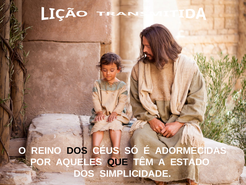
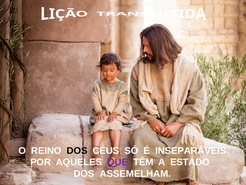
ADORMECIDAS: ADORMECIDAS -> INSEPARÁVEIS
QUE colour: black -> purple
SIMPLICIDADE: SIMPLICIDADE -> ASSEMELHAM
